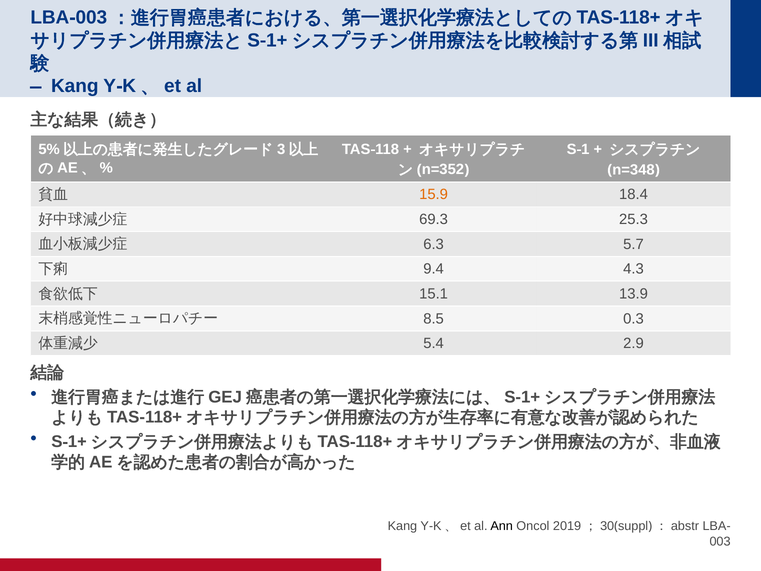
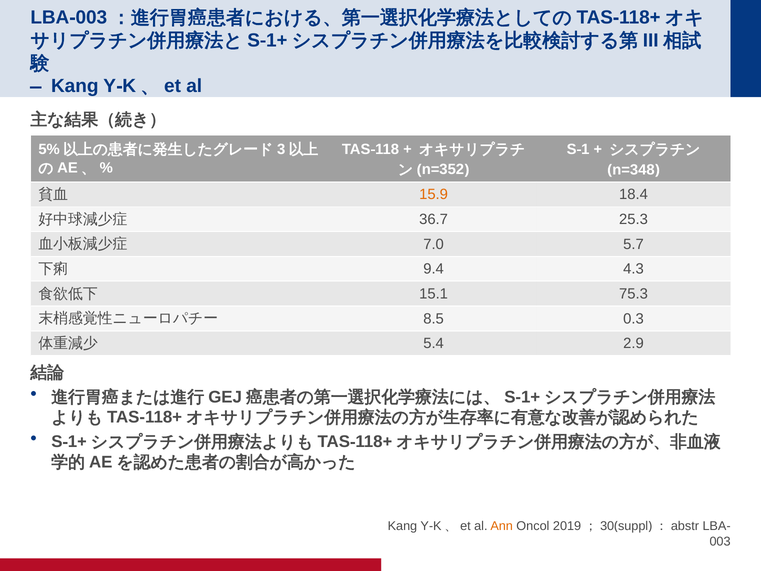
69.3: 69.3 -> 36.7
6.3: 6.3 -> 7.0
13.9: 13.9 -> 75.3
Ann colour: black -> orange
